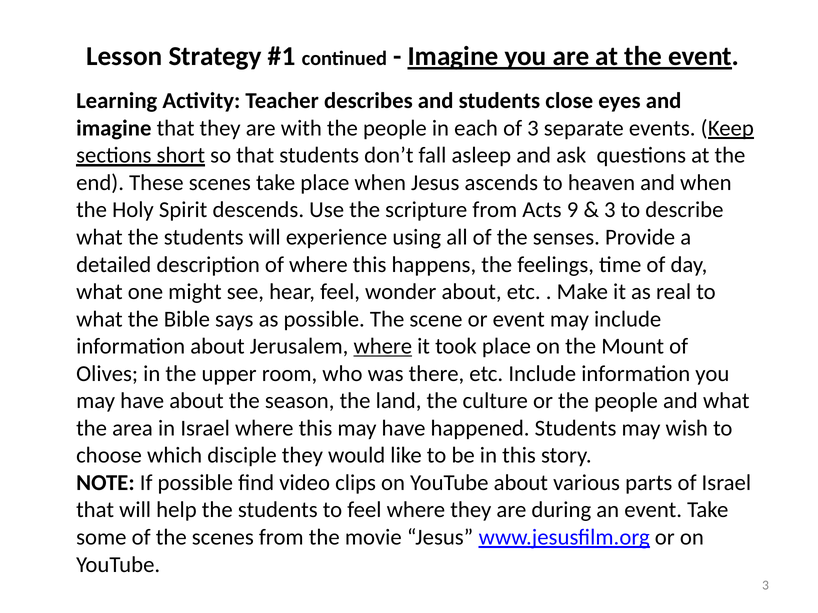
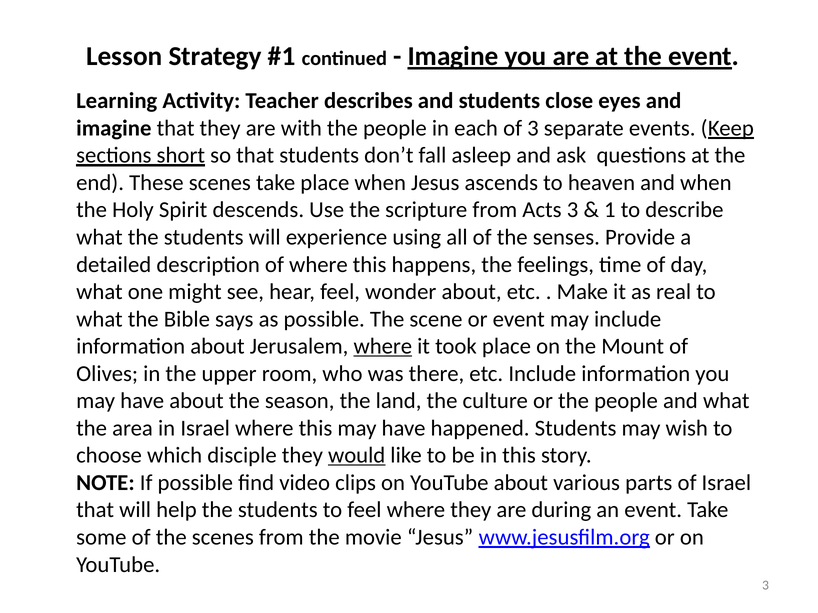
Acts 9: 9 -> 3
3 at (610, 210): 3 -> 1
would underline: none -> present
